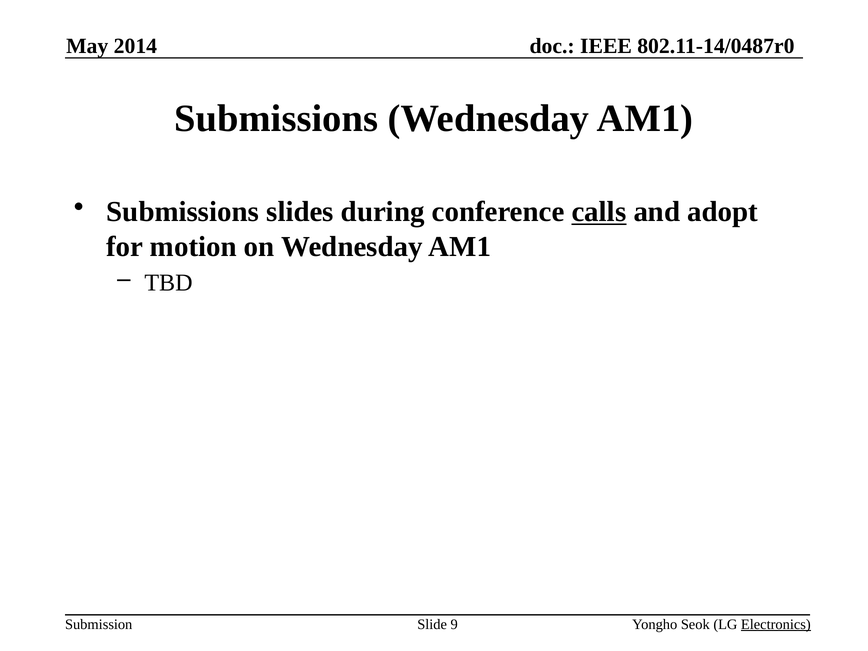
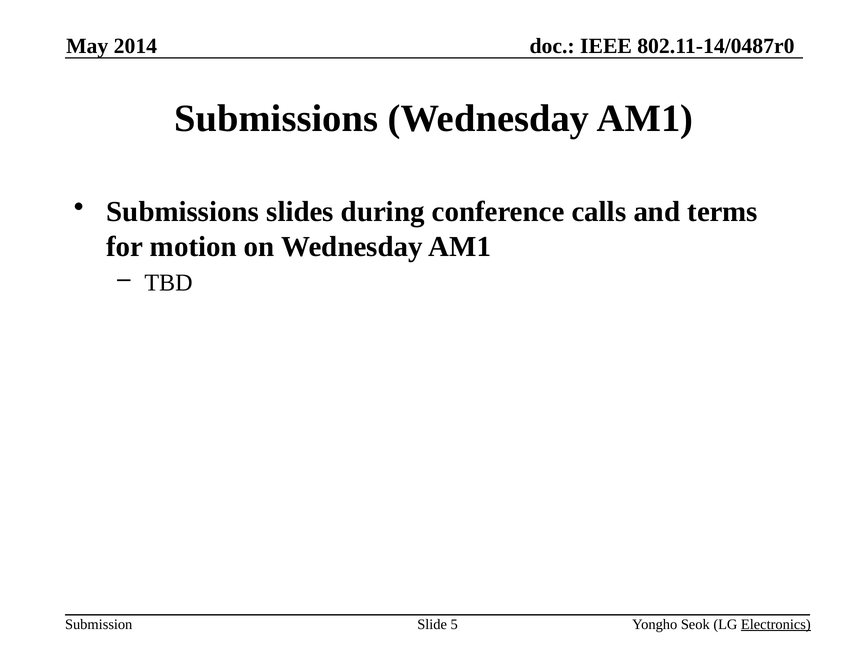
calls underline: present -> none
adopt: adopt -> terms
9: 9 -> 5
